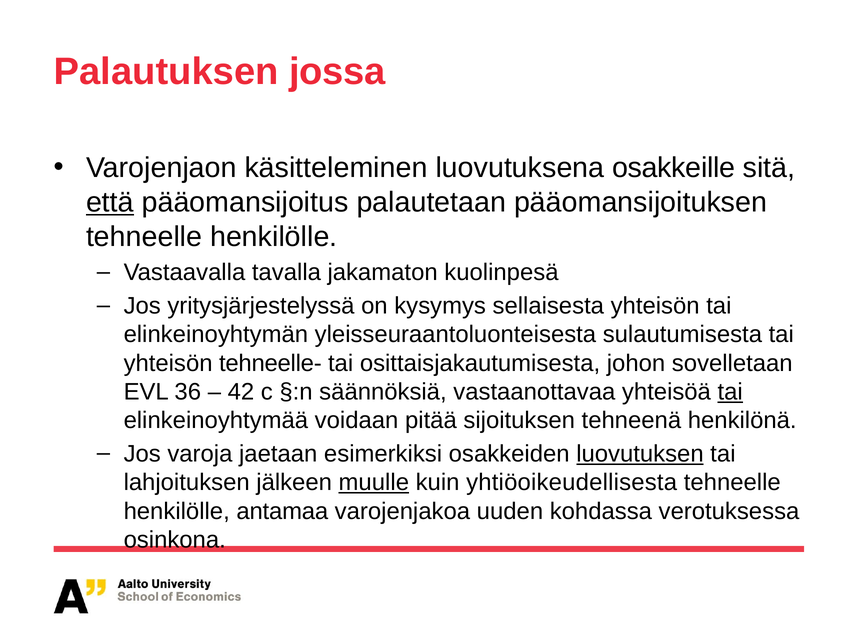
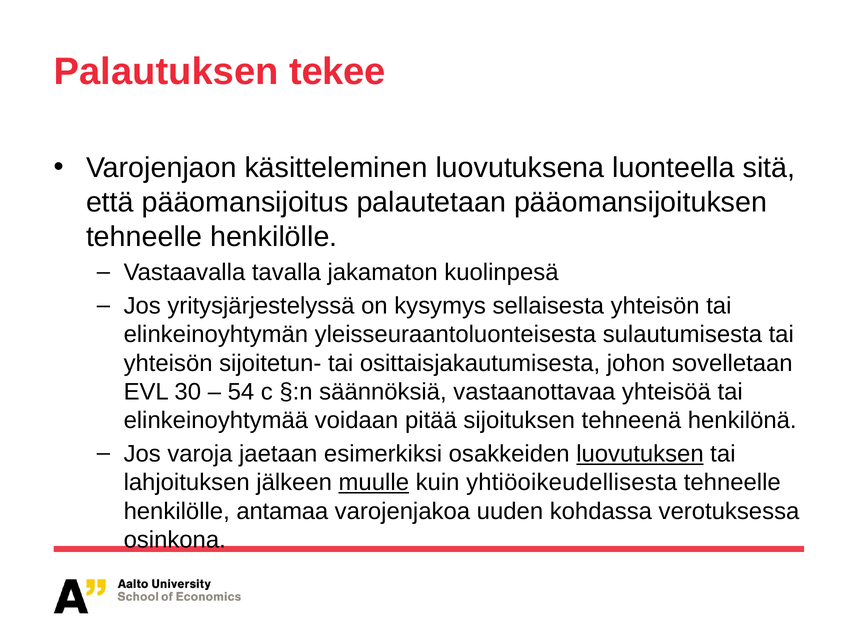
jossa: jossa -> tekee
osakkeille: osakkeille -> luonteella
että underline: present -> none
tehneelle-: tehneelle- -> sijoitetun-
36: 36 -> 30
42: 42 -> 54
tai at (730, 392) underline: present -> none
